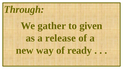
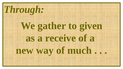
release: release -> receive
ready: ready -> much
